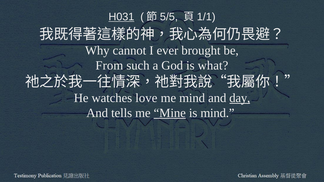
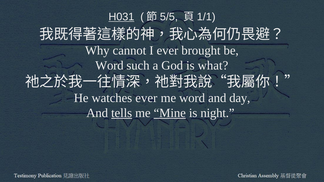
From at (109, 66): From -> Word
watches love: love -> ever
me mind: mind -> word
day underline: present -> none
tells underline: none -> present
is mind: mind -> night
